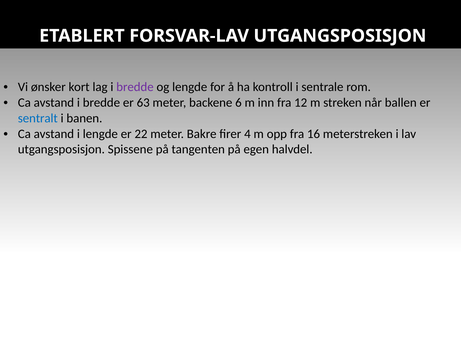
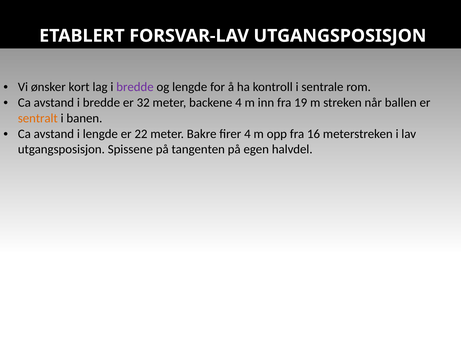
63: 63 -> 32
backene 6: 6 -> 4
12: 12 -> 19
sentralt colour: blue -> orange
